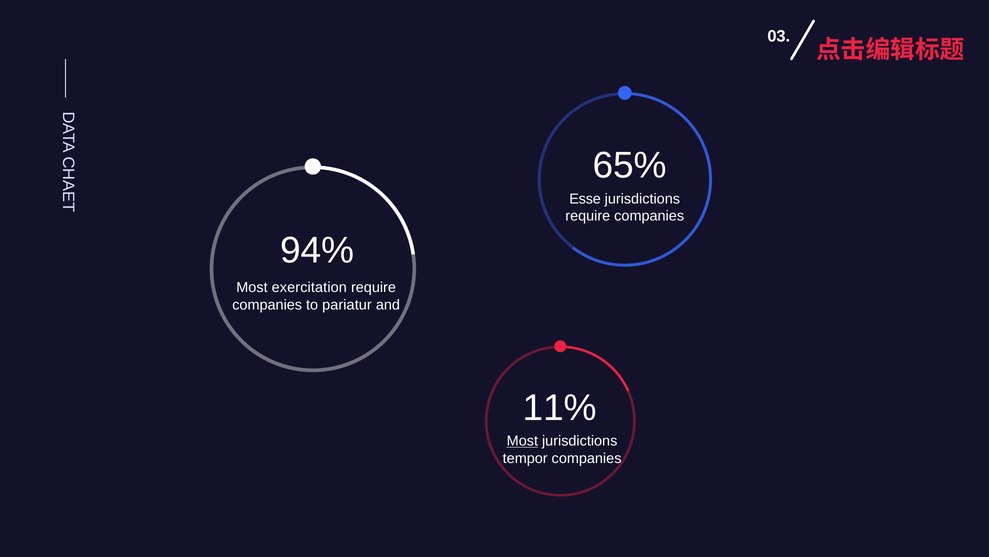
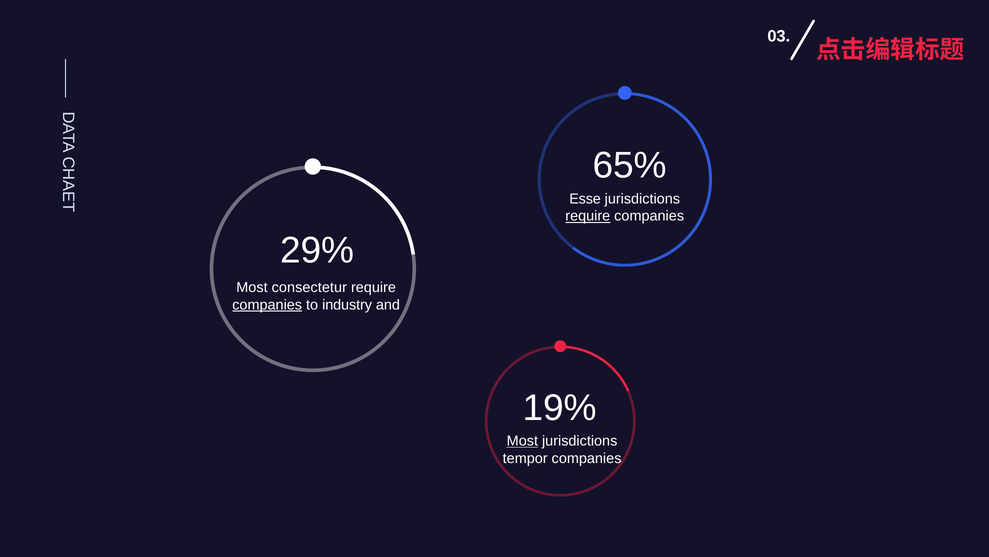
require at (588, 216) underline: none -> present
94%: 94% -> 29%
exercitation: exercitation -> consectetur
companies at (267, 305) underline: none -> present
pariatur: pariatur -> industry
11%: 11% -> 19%
